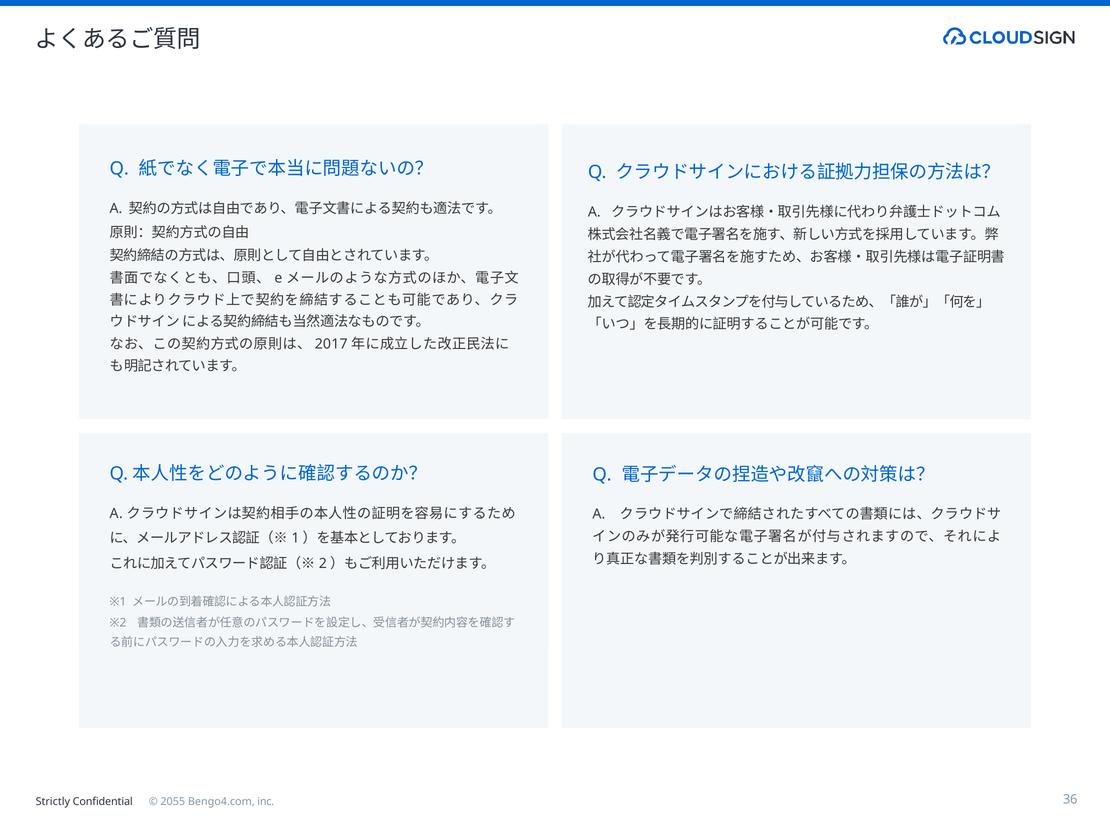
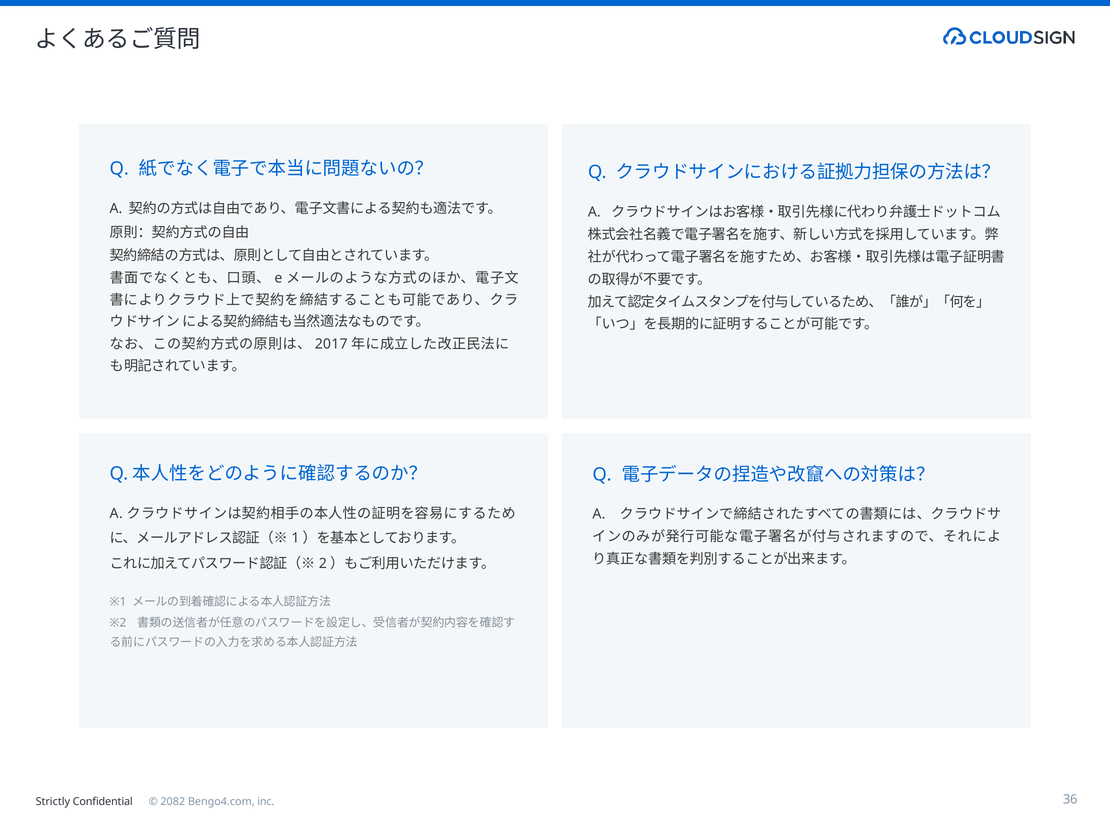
2055: 2055 -> 2082
